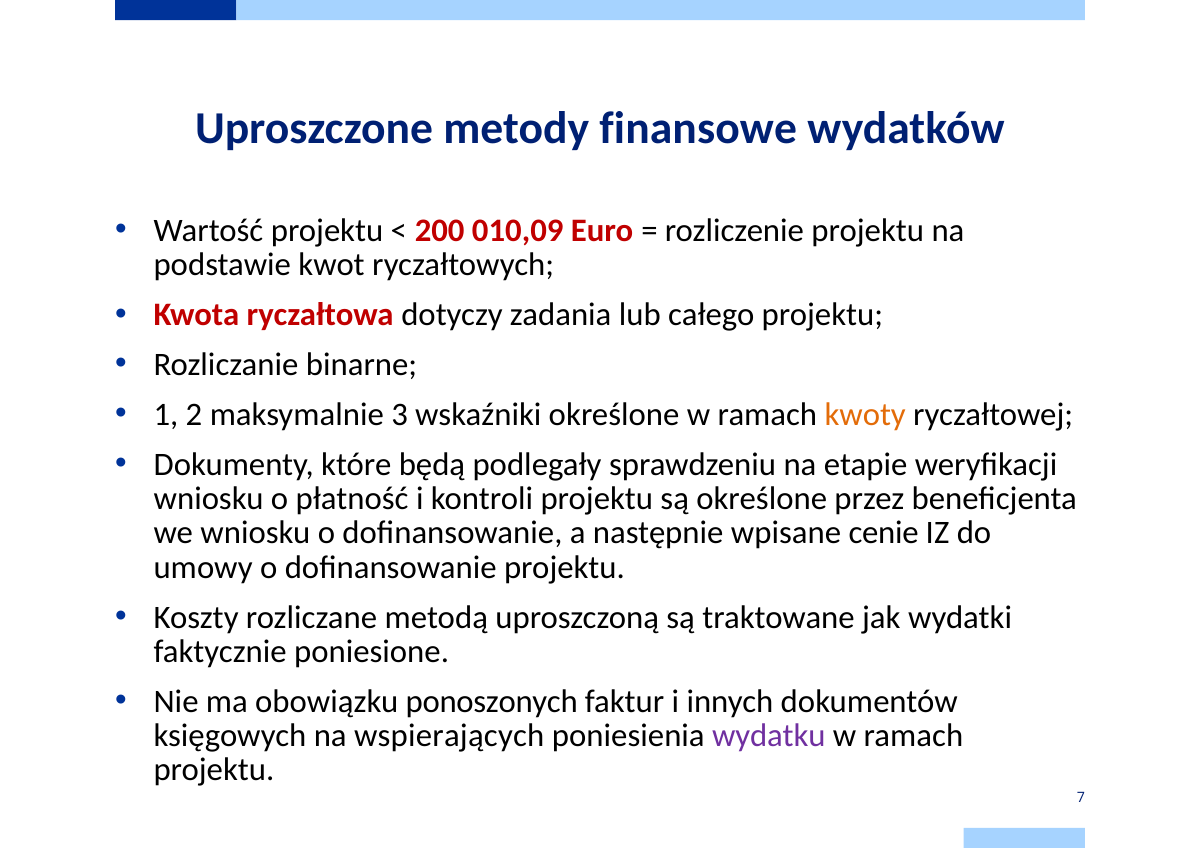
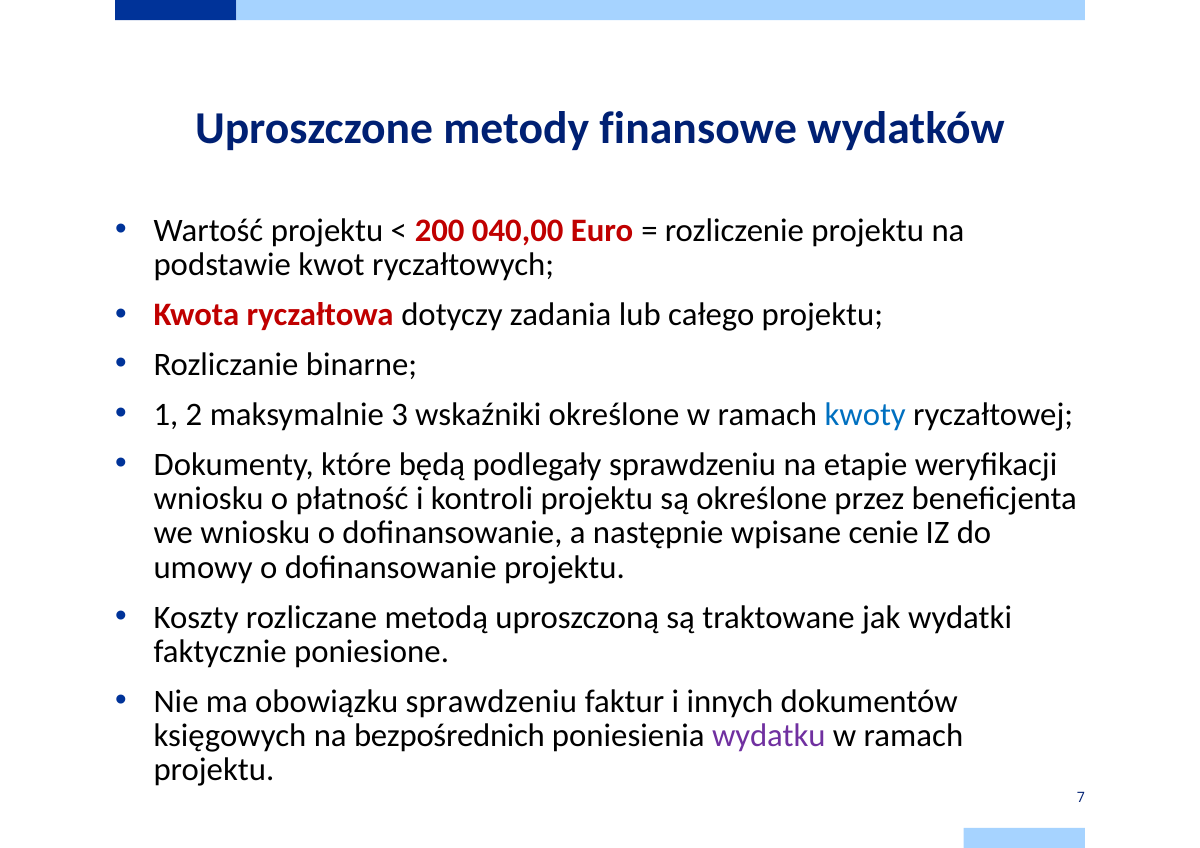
010,09: 010,09 -> 040,00
kwoty colour: orange -> blue
obowiązku ponoszonych: ponoszonych -> sprawdzeniu
wspierających: wspierających -> bezpośrednich
